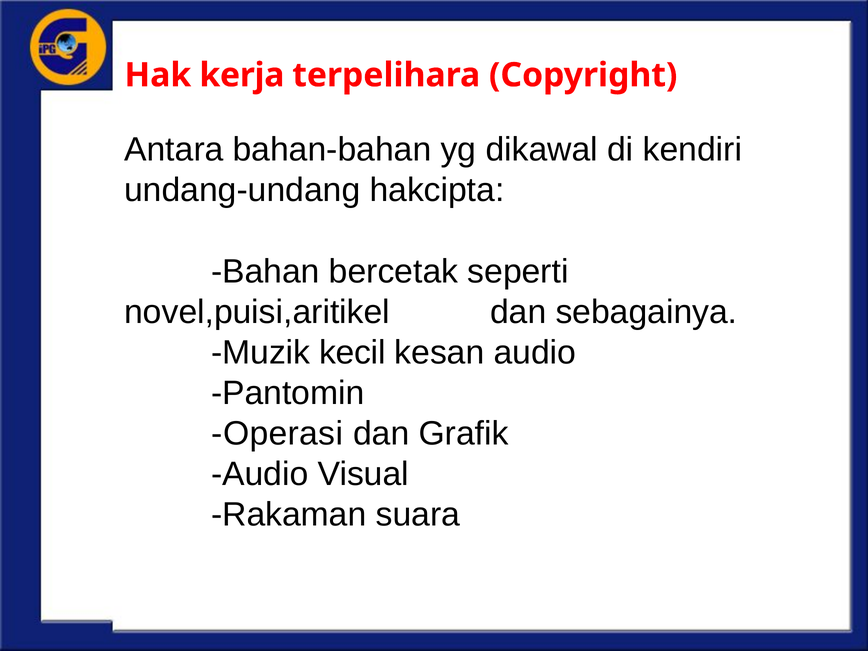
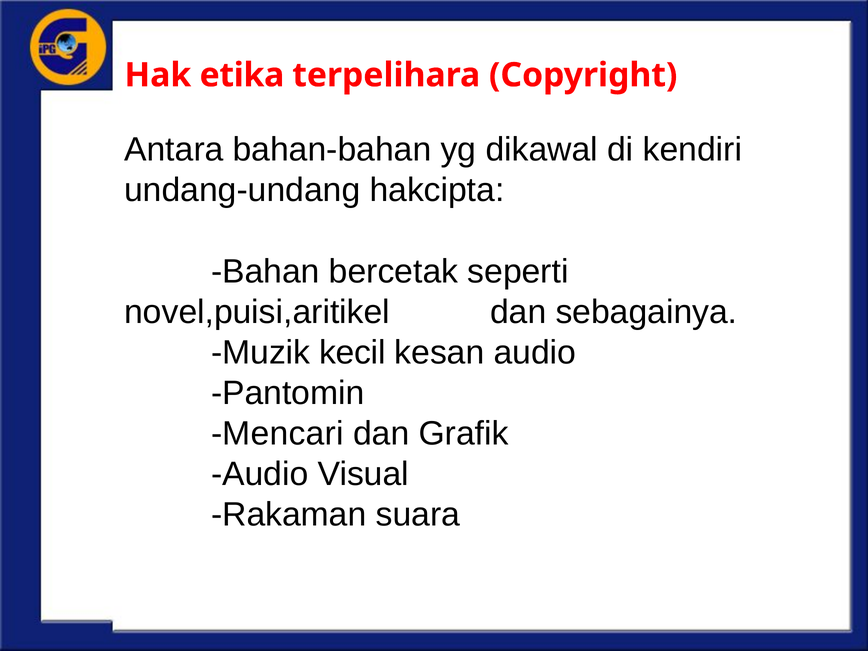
kerja: kerja -> etika
Operasi: Operasi -> Mencari
